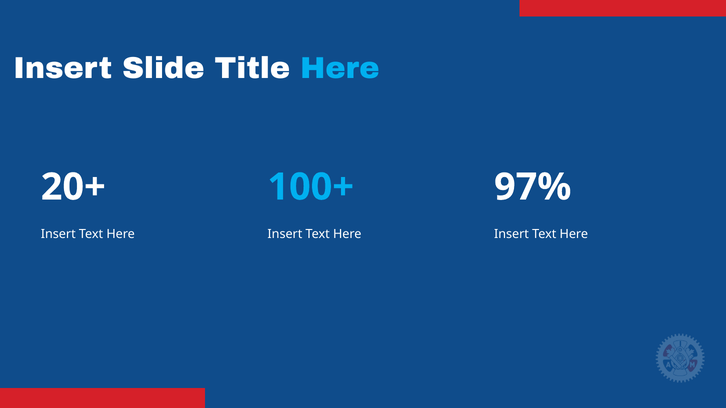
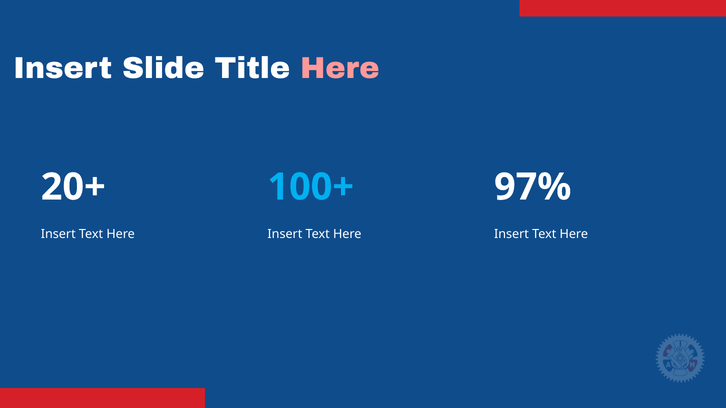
Here at (340, 68) colour: light blue -> pink
